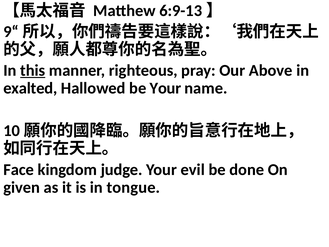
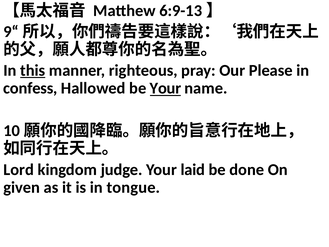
Above: Above -> Please
exalted: exalted -> confess
Your at (165, 88) underline: none -> present
Face: Face -> Lord
evil: evil -> laid
